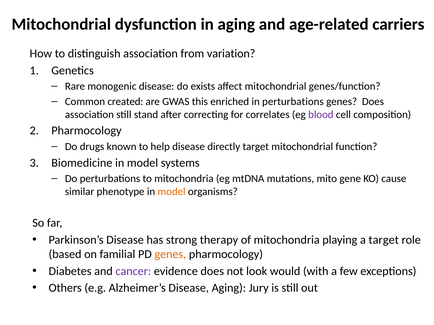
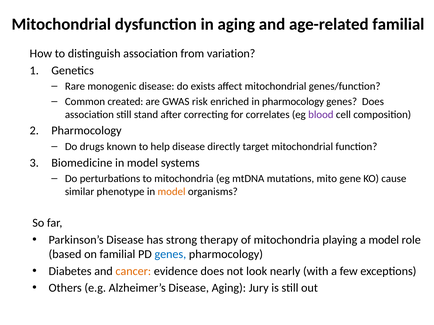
age-related carriers: carriers -> familial
this: this -> risk
in perturbations: perturbations -> pharmocology
a target: target -> model
genes at (170, 255) colour: orange -> blue
cancer colour: purple -> orange
would: would -> nearly
